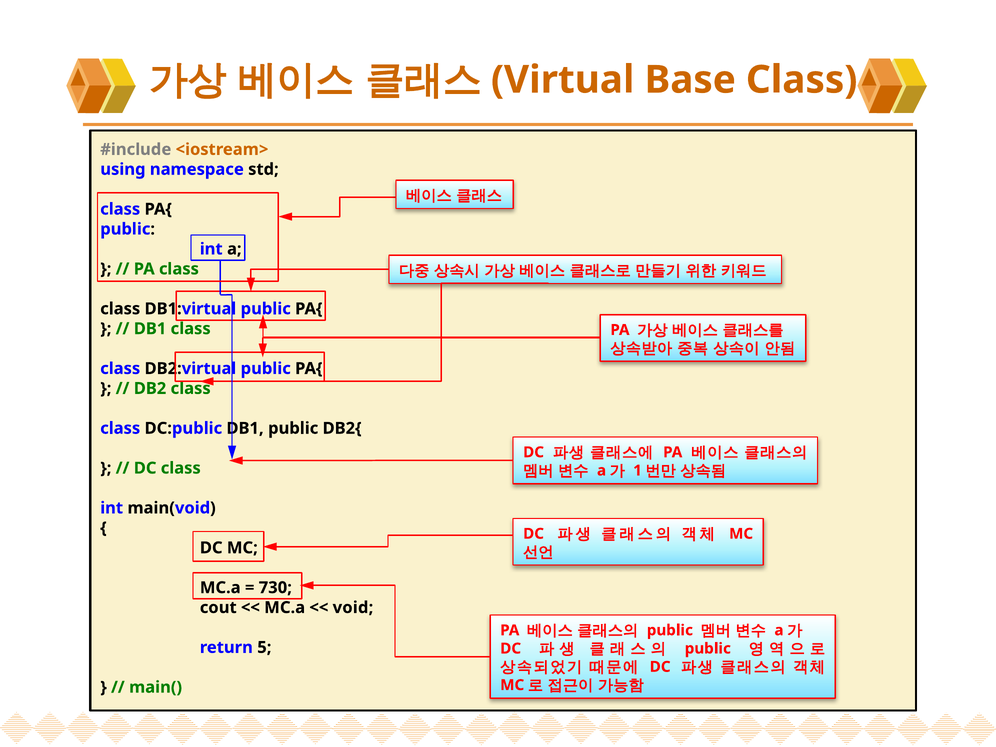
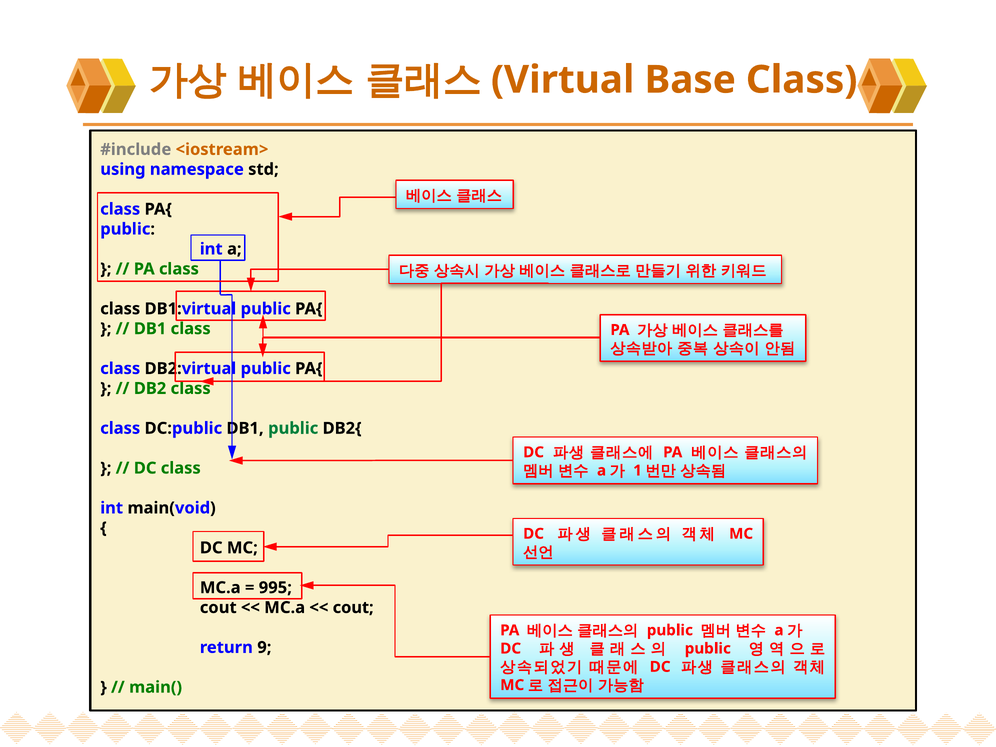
public at (293, 428) colour: black -> green
730: 730 -> 995
void at (353, 608): void -> cout
5: 5 -> 9
